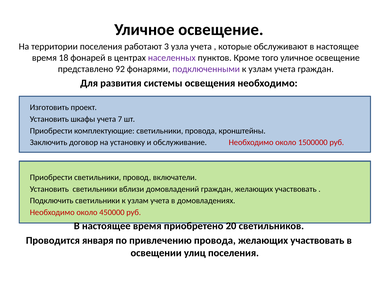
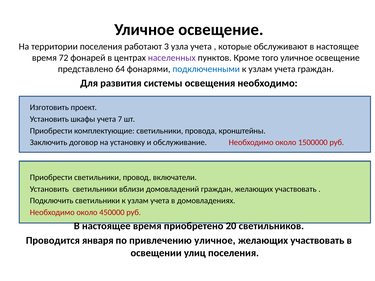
18: 18 -> 72
92: 92 -> 64
подключенными colour: purple -> blue
привлечению провода: провода -> уличное
